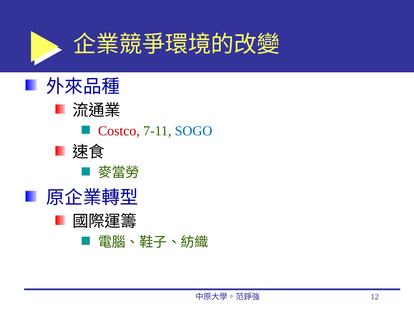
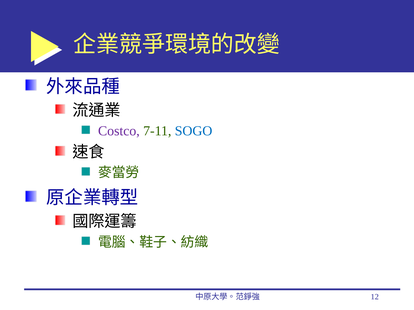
Costco colour: red -> purple
